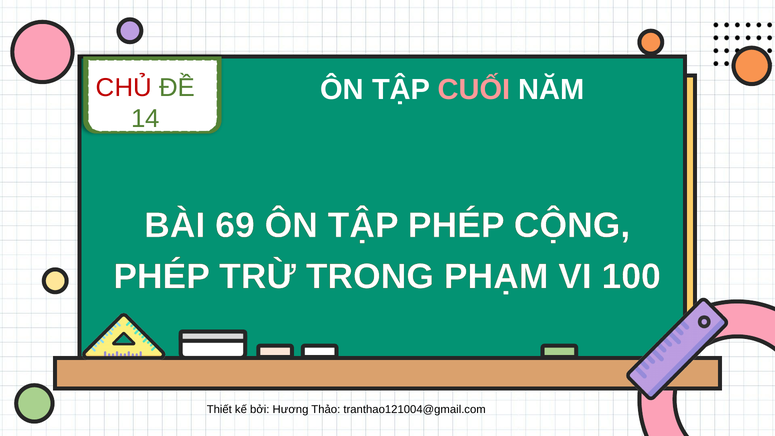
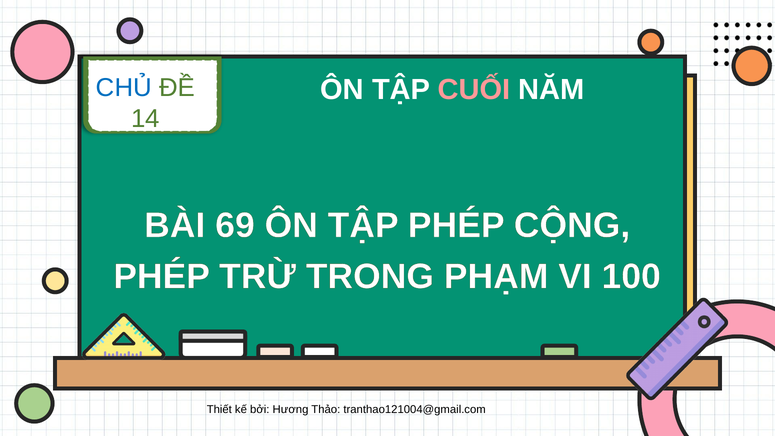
CHỦ colour: red -> blue
